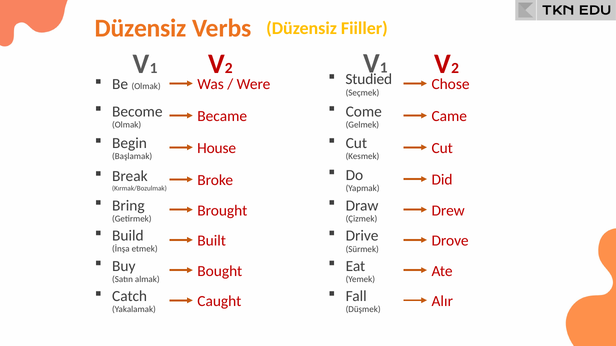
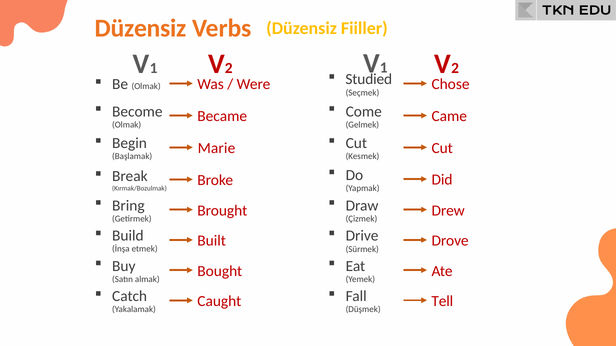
House: House -> Marie
Alır: Alır -> Tell
